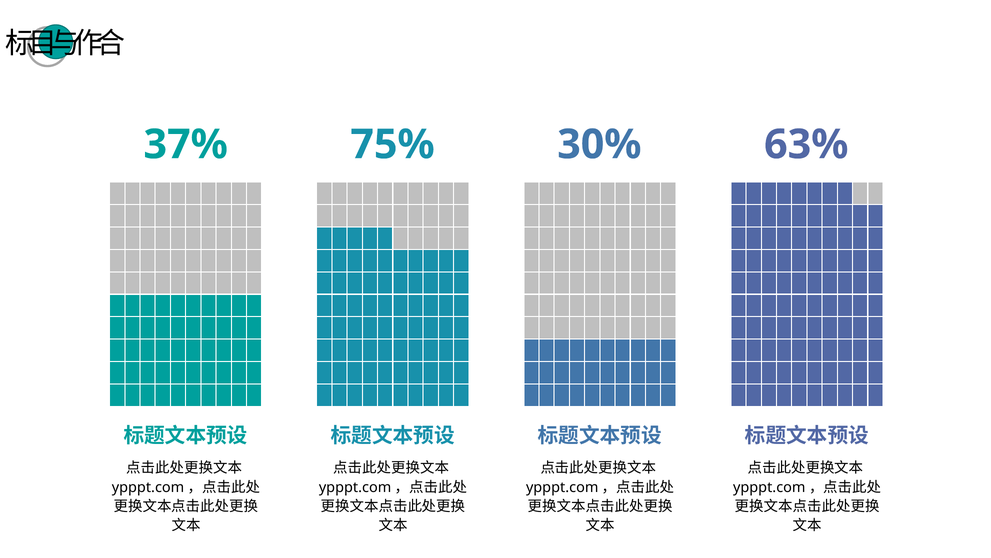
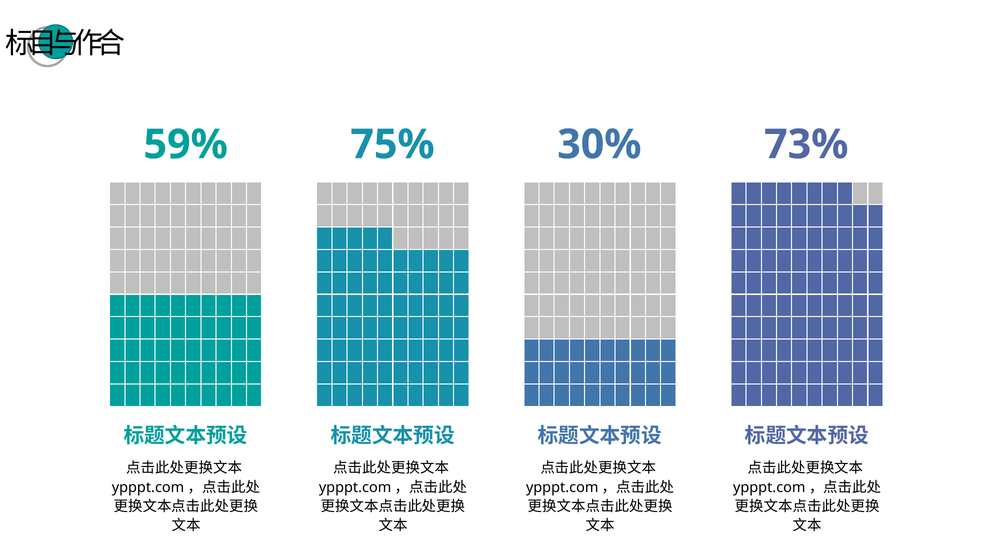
37%: 37% -> 59%
63%: 63% -> 73%
